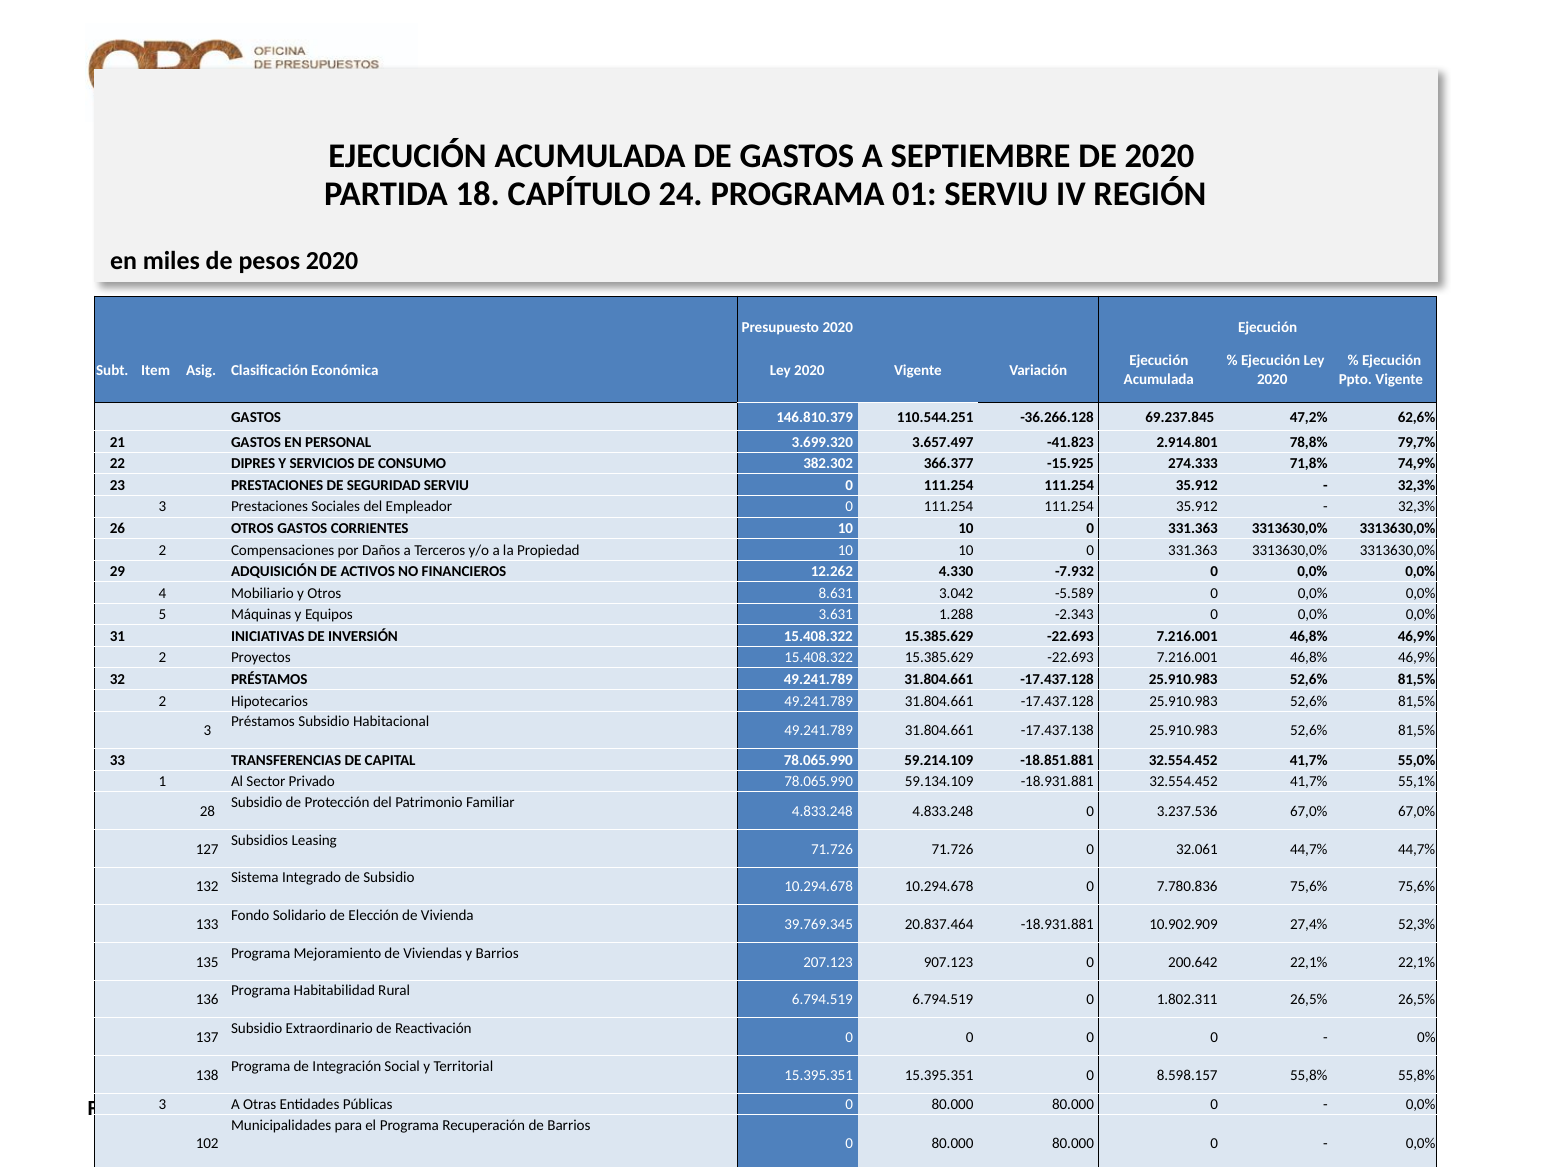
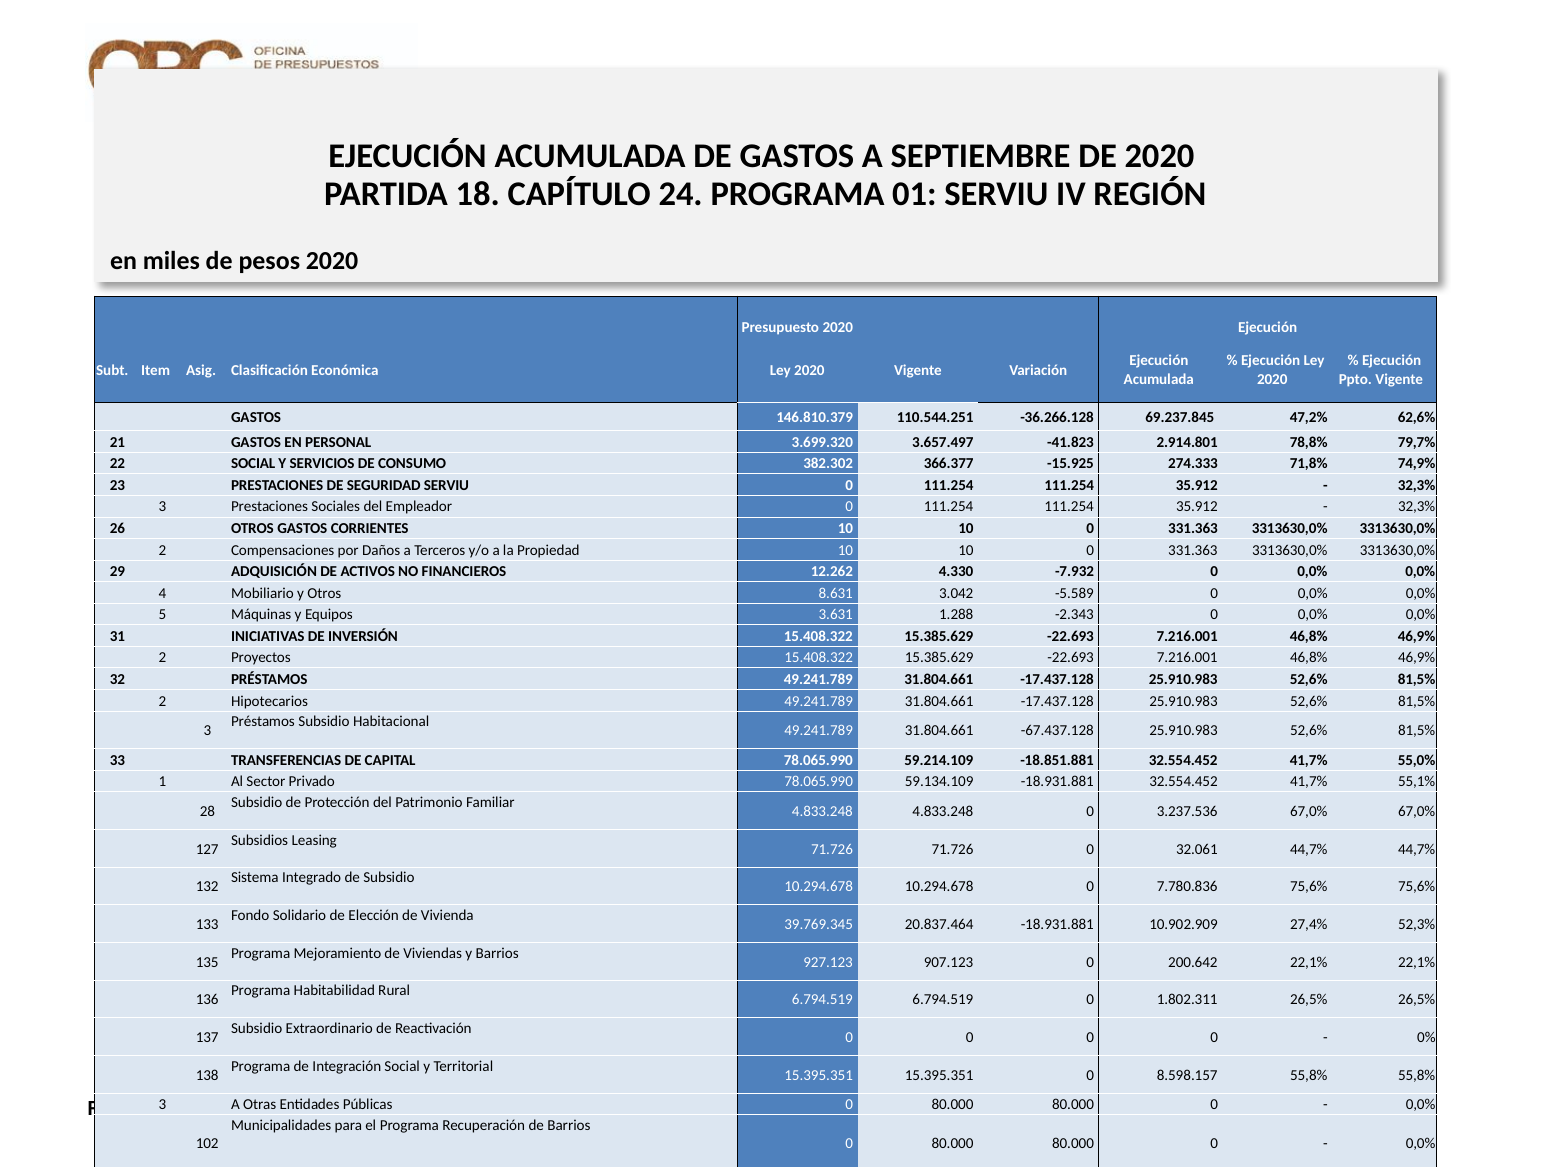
22 DIPRES: DIPRES -> SOCIAL
-17.437.138: -17.437.138 -> -67.437.128
207.123: 207.123 -> 927.123
